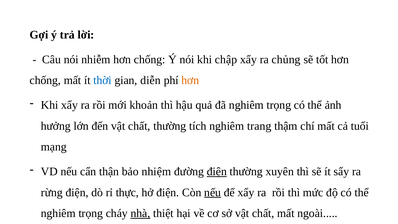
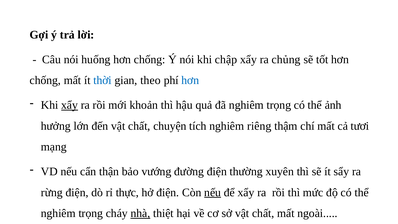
nhiễm: nhiễm -> huống
diễn: diễn -> theo
hơn at (190, 80) colour: orange -> blue
xẩy at (70, 105) underline: none -> present
chất thường: thường -> chuyện
trang: trang -> riêng
tuổi: tuổi -> tươi
nhiệm: nhiệm -> vướng
điện at (217, 171) underline: present -> none
